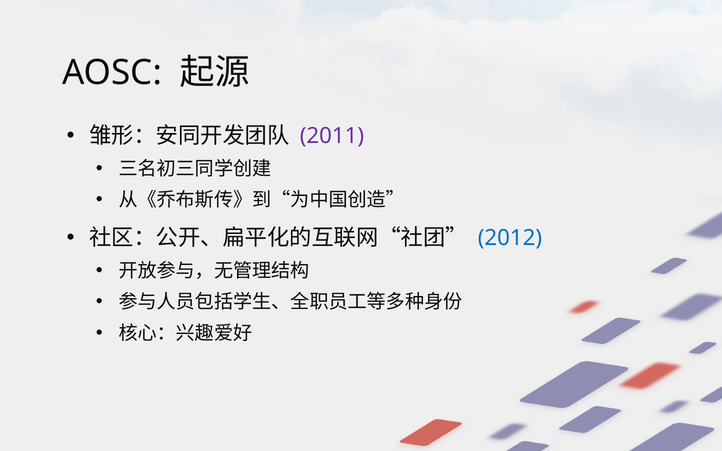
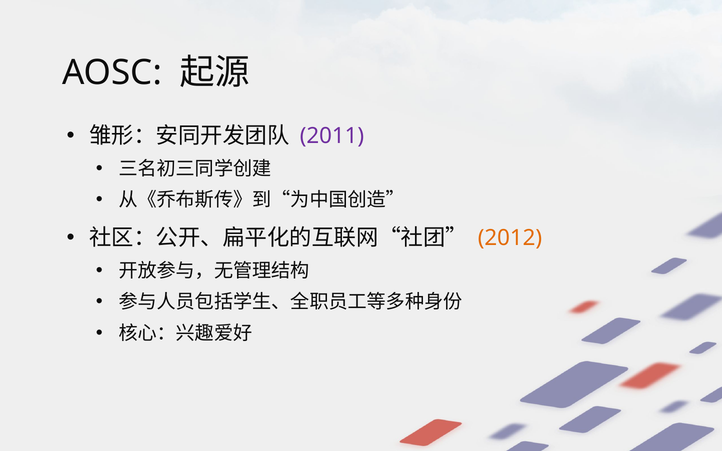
2012 colour: blue -> orange
